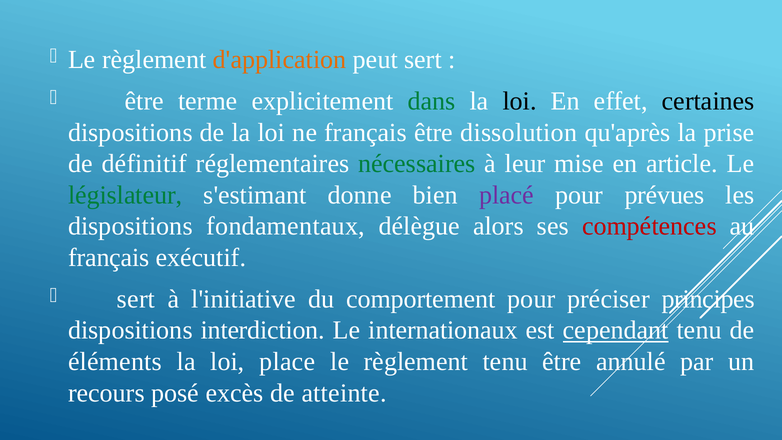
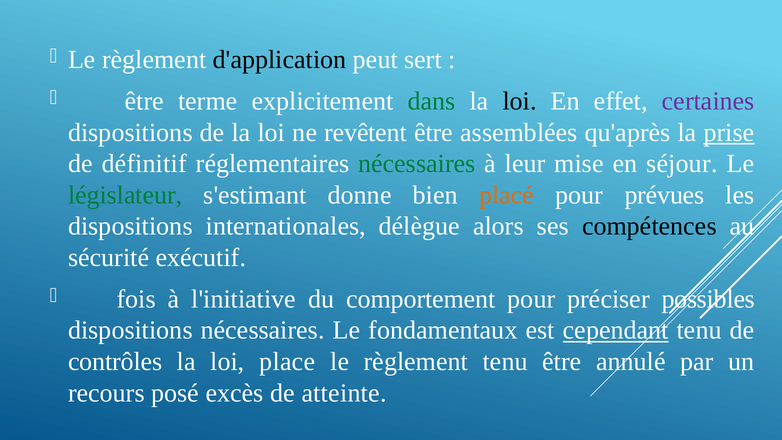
d'application colour: orange -> black
certaines colour: black -> purple
ne français: français -> revêtent
dissolution: dissolution -> assemblées
prise underline: none -> present
article: article -> séjour
placé colour: purple -> orange
fondamentaux: fondamentaux -> internationales
compétences colour: red -> black
français at (109, 258): français -> sécurité
sert at (136, 299): sert -> fois
principes: principes -> possibles
dispositions interdiction: interdiction -> nécessaires
internationaux: internationaux -> fondamentaux
éléments: éléments -> contrôles
